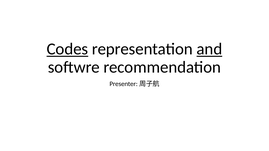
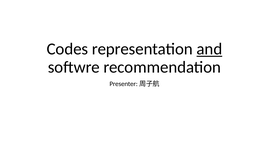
Codes underline: present -> none
